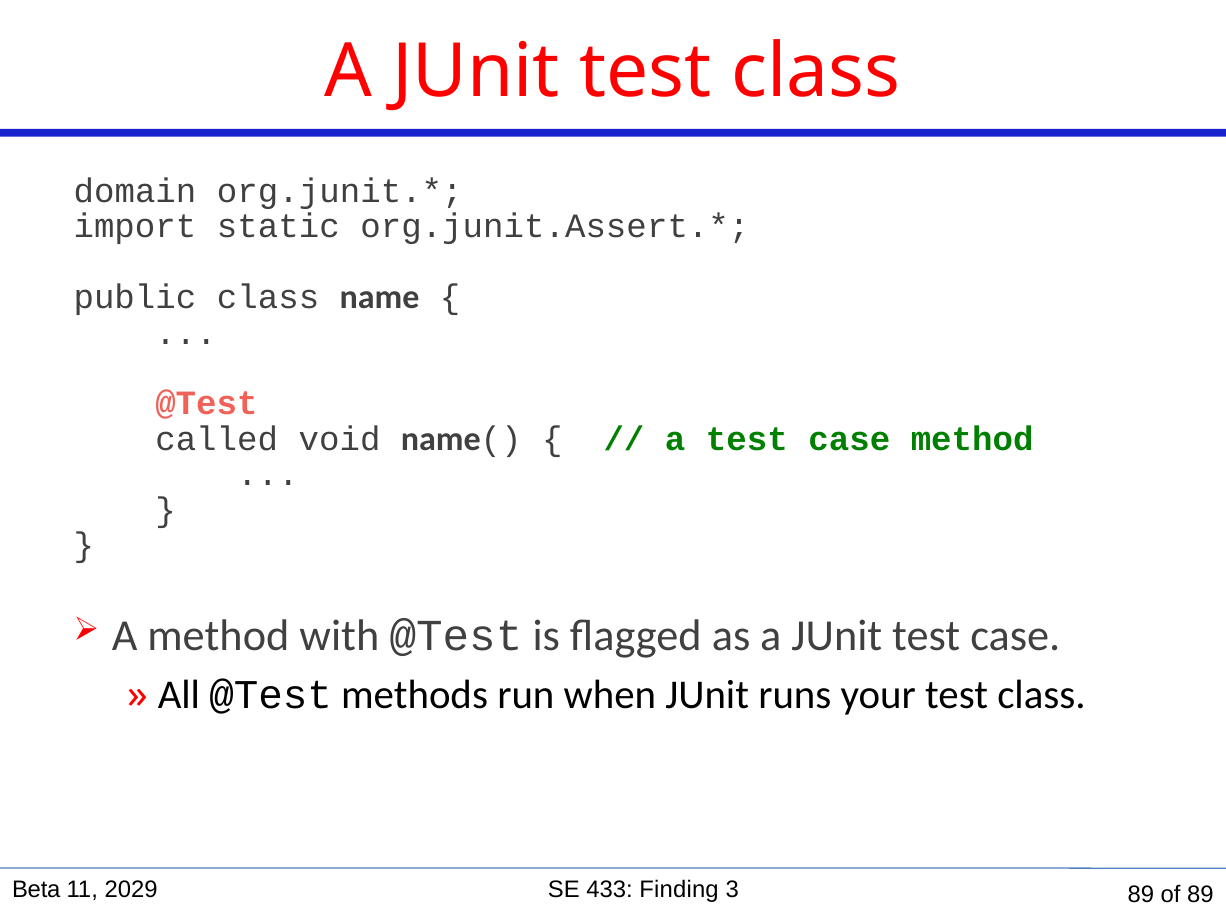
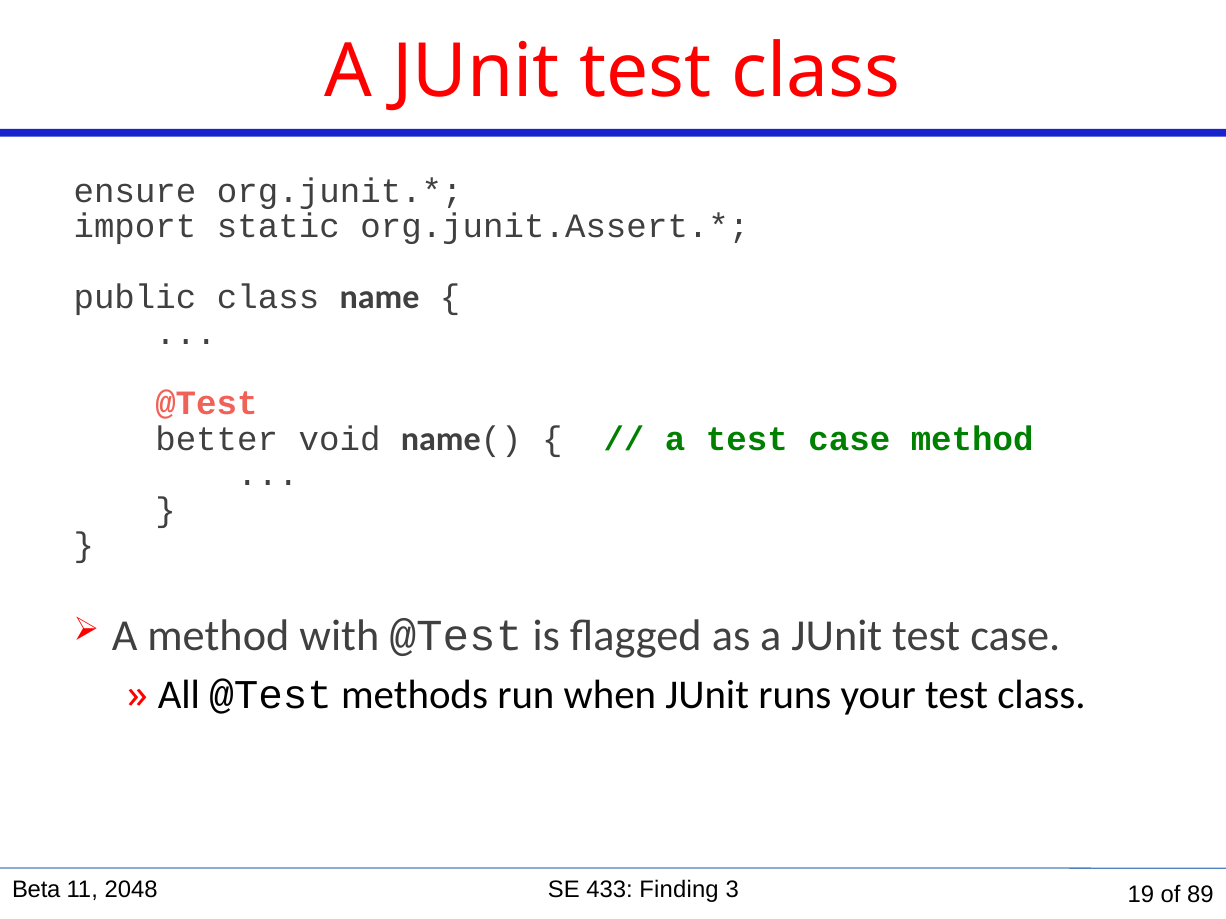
domain: domain -> ensure
called: called -> better
2029: 2029 -> 2048
3 89: 89 -> 19
